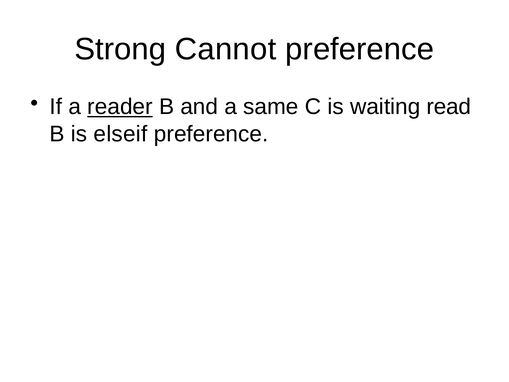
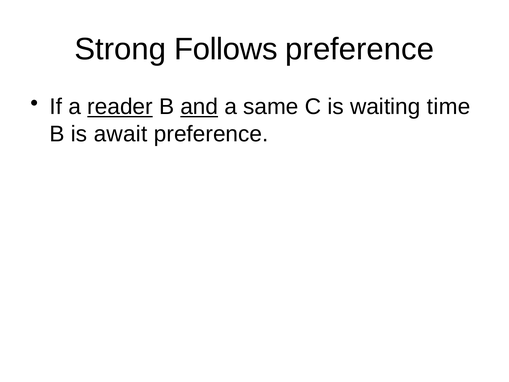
Cannot: Cannot -> Follows
and underline: none -> present
read: read -> time
elseif: elseif -> await
